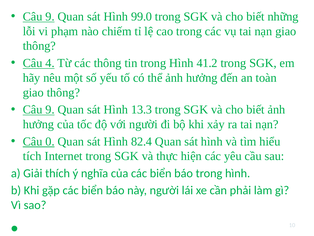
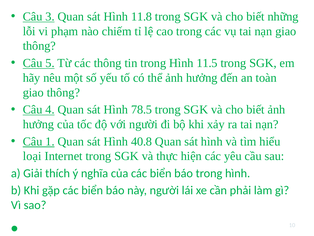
9 at (50, 17): 9 -> 3
99.0: 99.0 -> 11.8
4: 4 -> 5
41.2: 41.2 -> 11.5
9 at (50, 109): 9 -> 4
13.3: 13.3 -> 78.5
0: 0 -> 1
82.4: 82.4 -> 40.8
tích: tích -> loại
